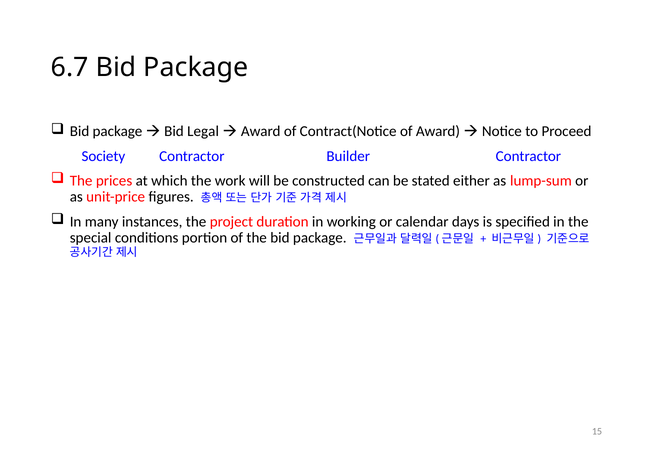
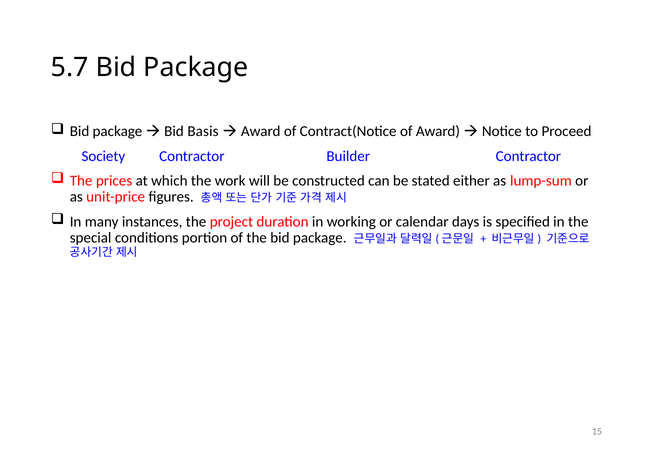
6.7: 6.7 -> 5.7
Legal: Legal -> Basis
